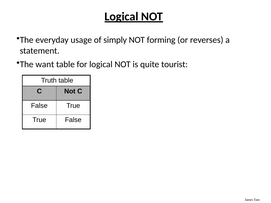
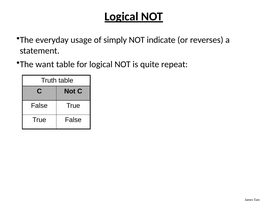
forming: forming -> indicate
tourist: tourist -> repeat
